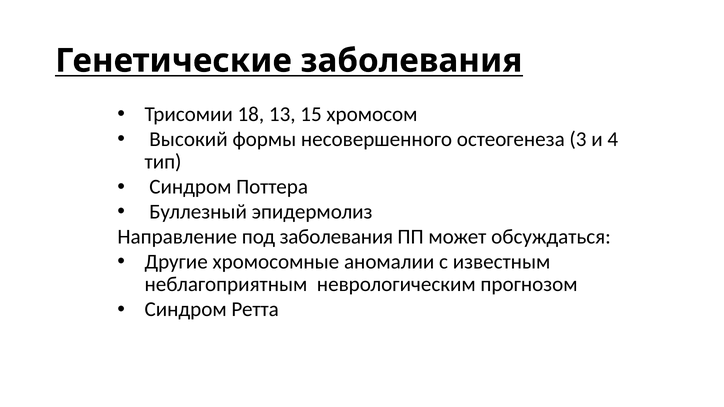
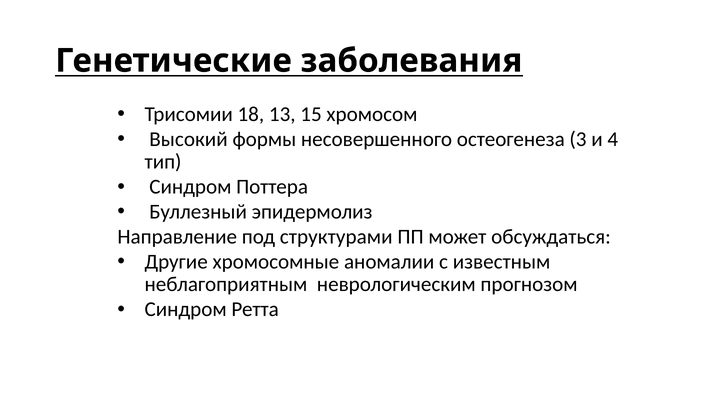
под заболевания: заболевания -> структурами
